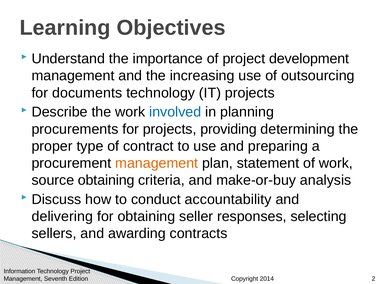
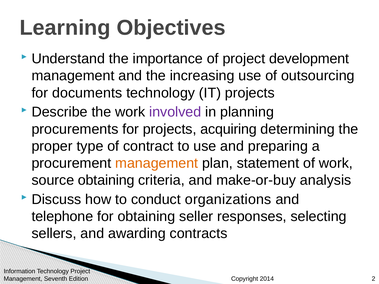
involved colour: blue -> purple
providing: providing -> acquiring
accountability: accountability -> organizations
delivering: delivering -> telephone
